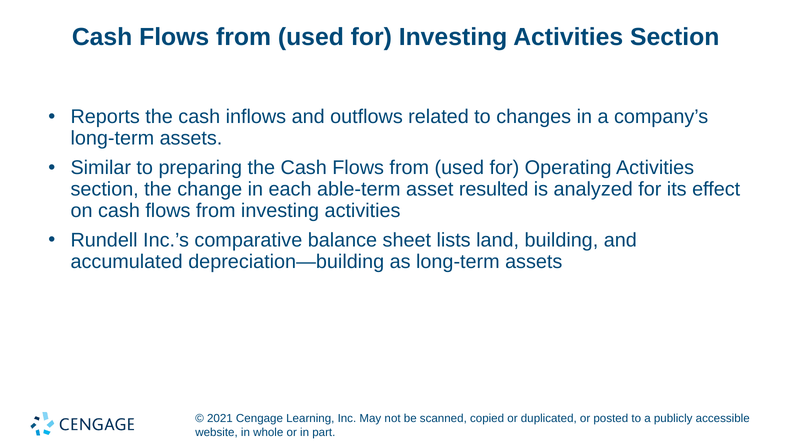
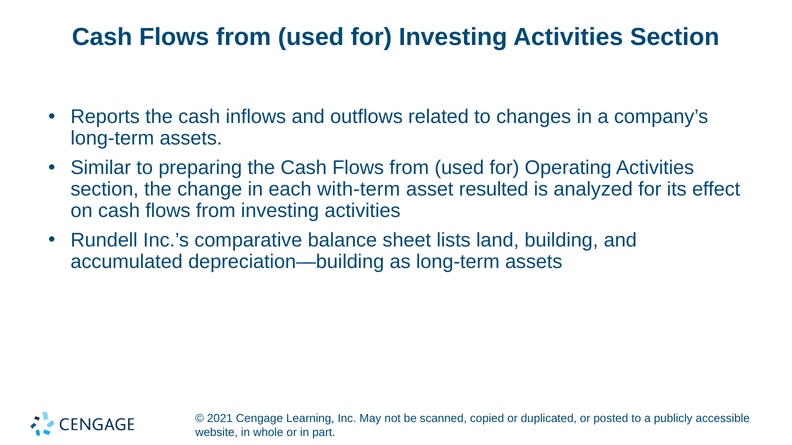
able-term: able-term -> with-term
